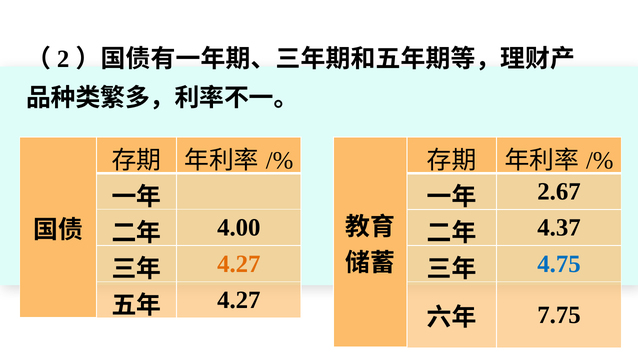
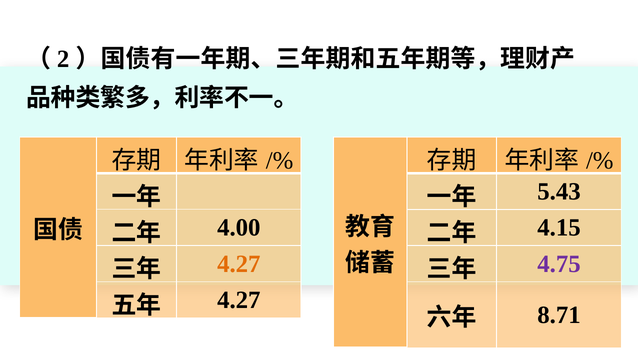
2.67: 2.67 -> 5.43
4.37: 4.37 -> 4.15
4.75 colour: blue -> purple
7.75: 7.75 -> 8.71
